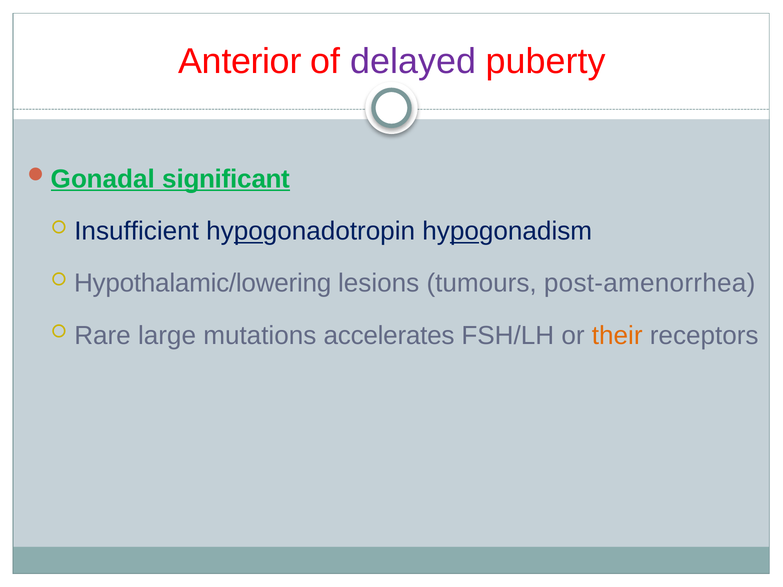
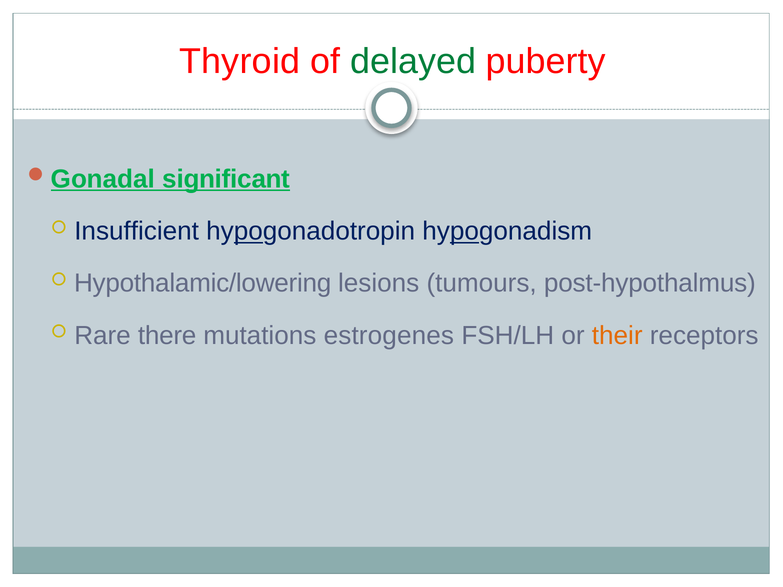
Anterior: Anterior -> Thyroid
delayed colour: purple -> green
post-amenorrhea: post-amenorrhea -> post-hypothalmus
large: large -> there
accelerates: accelerates -> estrogenes
